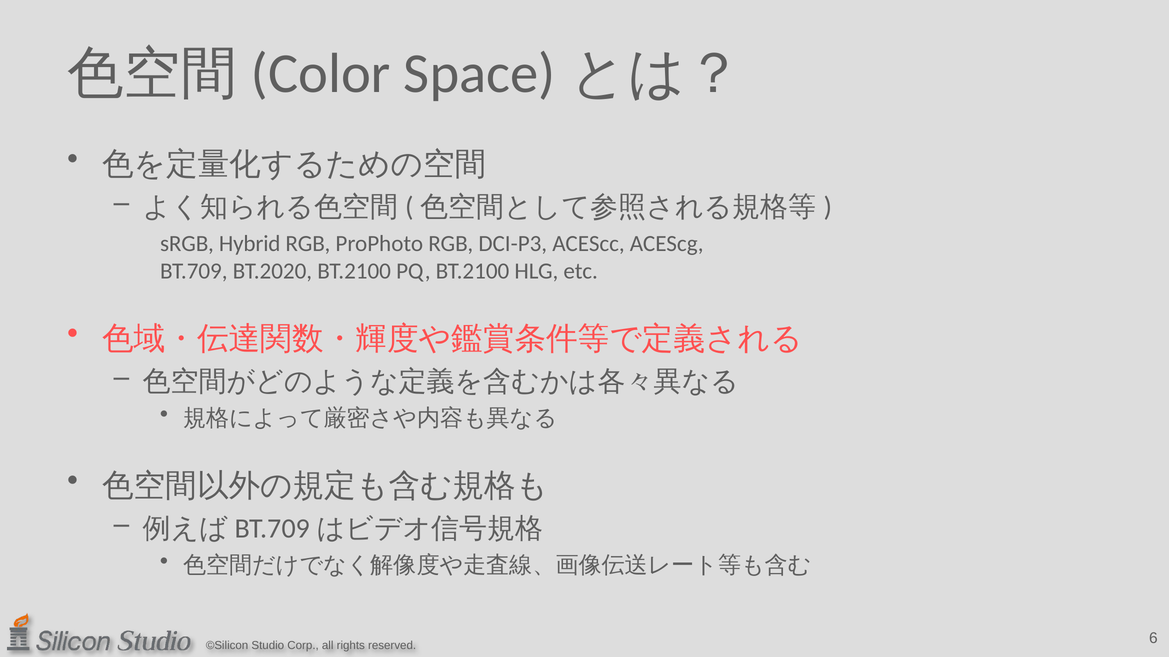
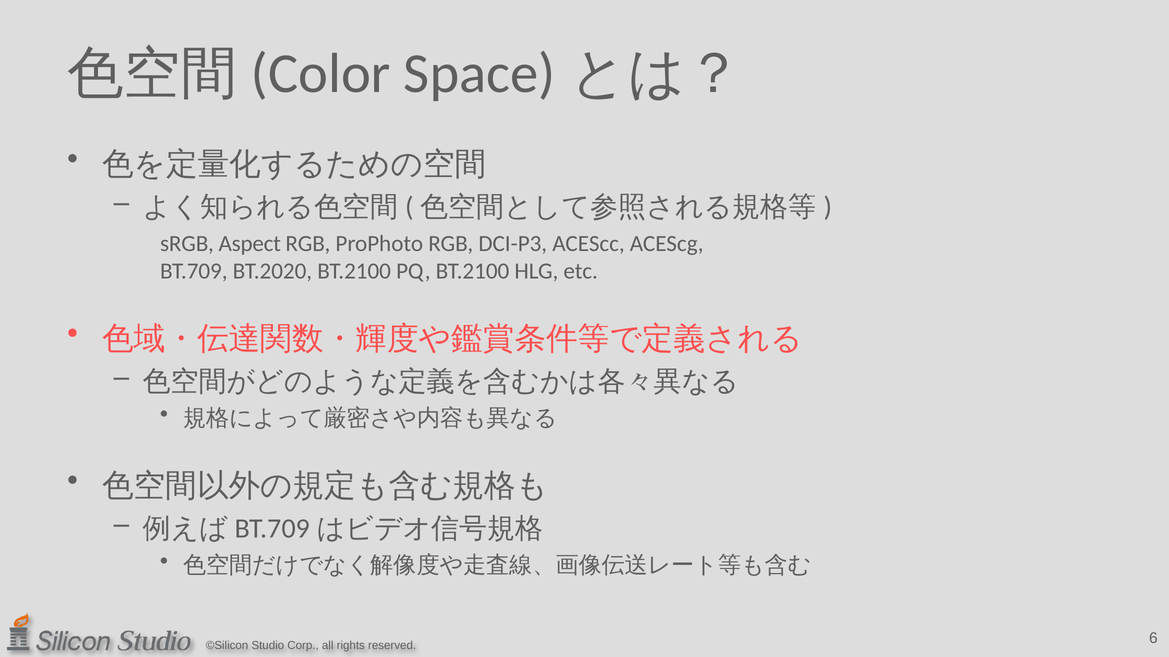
Hybrid: Hybrid -> Aspect
